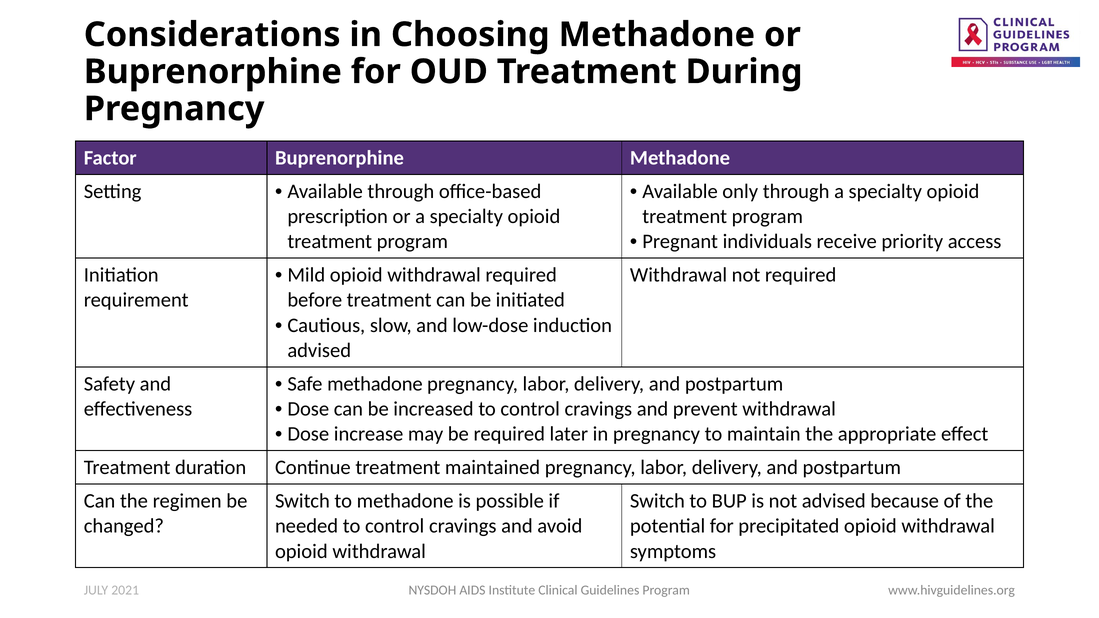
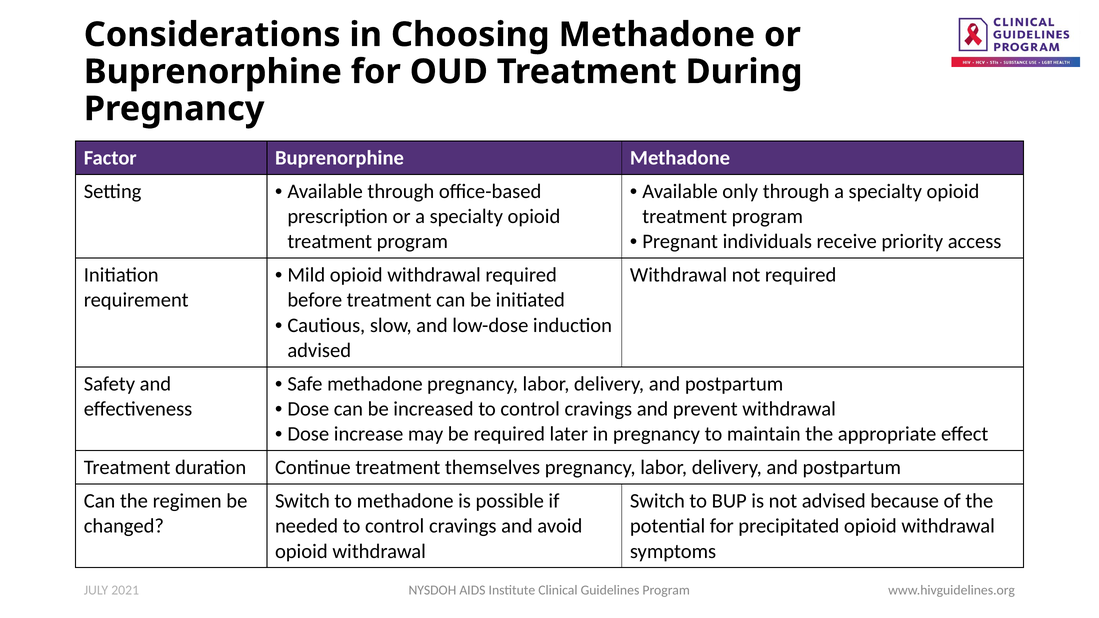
maintained: maintained -> themselves
